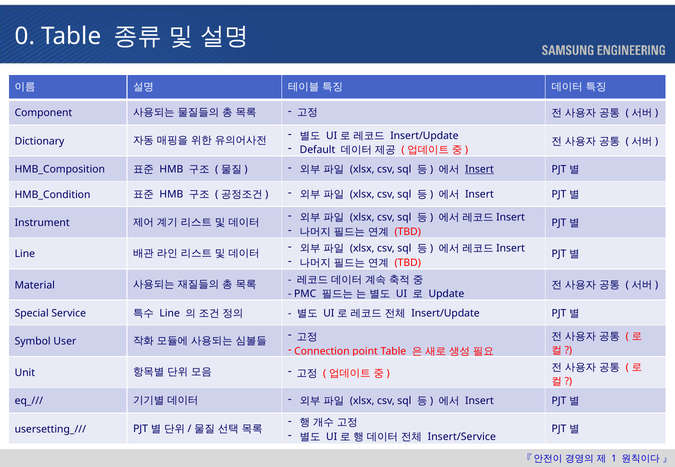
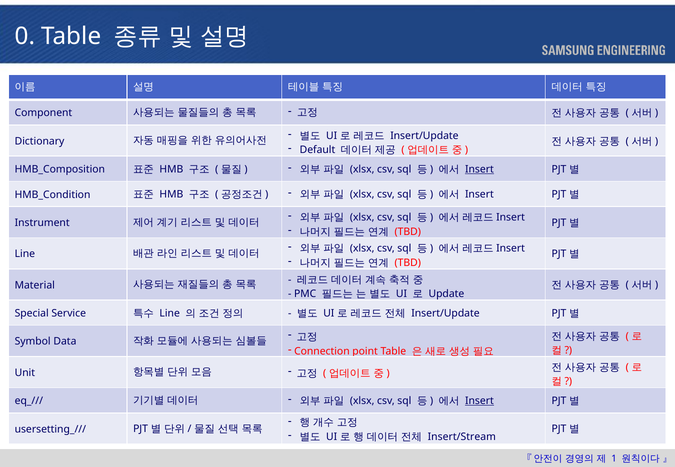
User: User -> Data
Insert at (479, 401) underline: none -> present
Insert/Service: Insert/Service -> Insert/Stream
